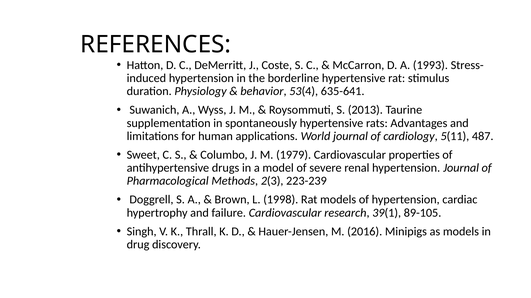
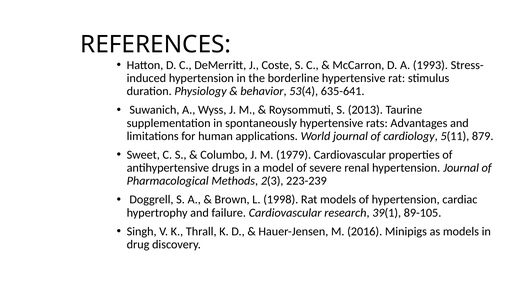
487: 487 -> 879
